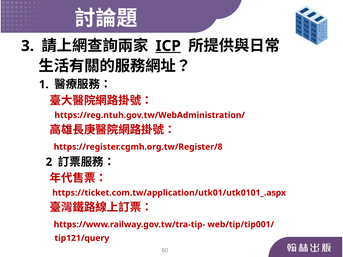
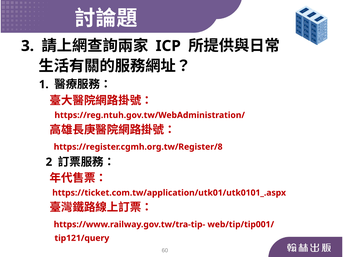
ICP underline: present -> none
